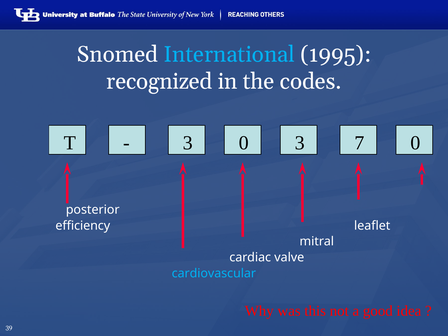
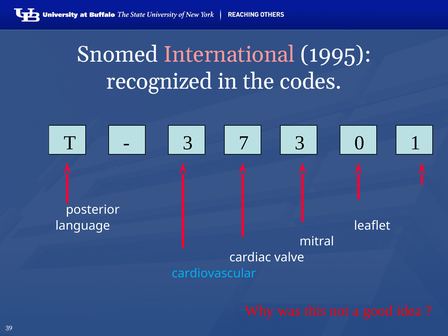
International colour: light blue -> pink
3 0: 0 -> 7
7: 7 -> 0
0 at (416, 143): 0 -> 1
efficiency: efficiency -> language
